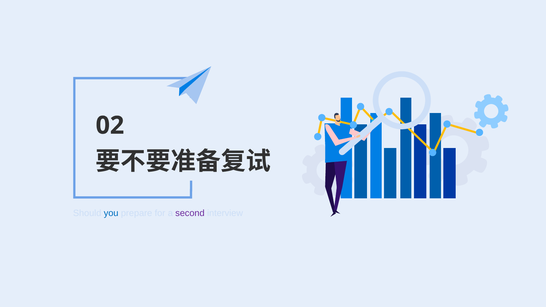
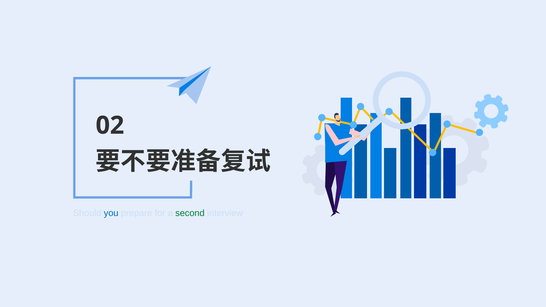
second colour: purple -> green
